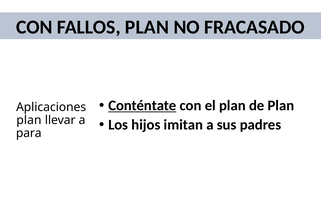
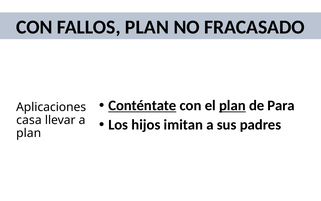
plan at (232, 105) underline: none -> present
de Plan: Plan -> Para
plan at (29, 120): plan -> casa
para at (29, 133): para -> plan
